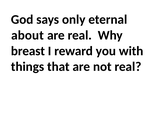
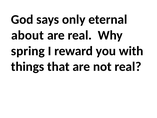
breast: breast -> spring
